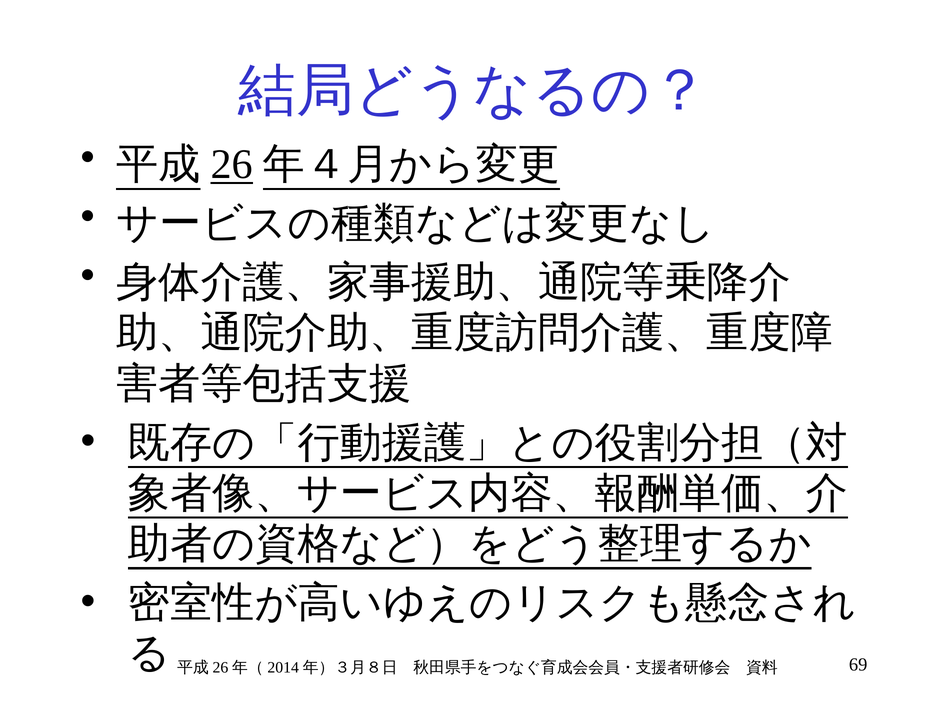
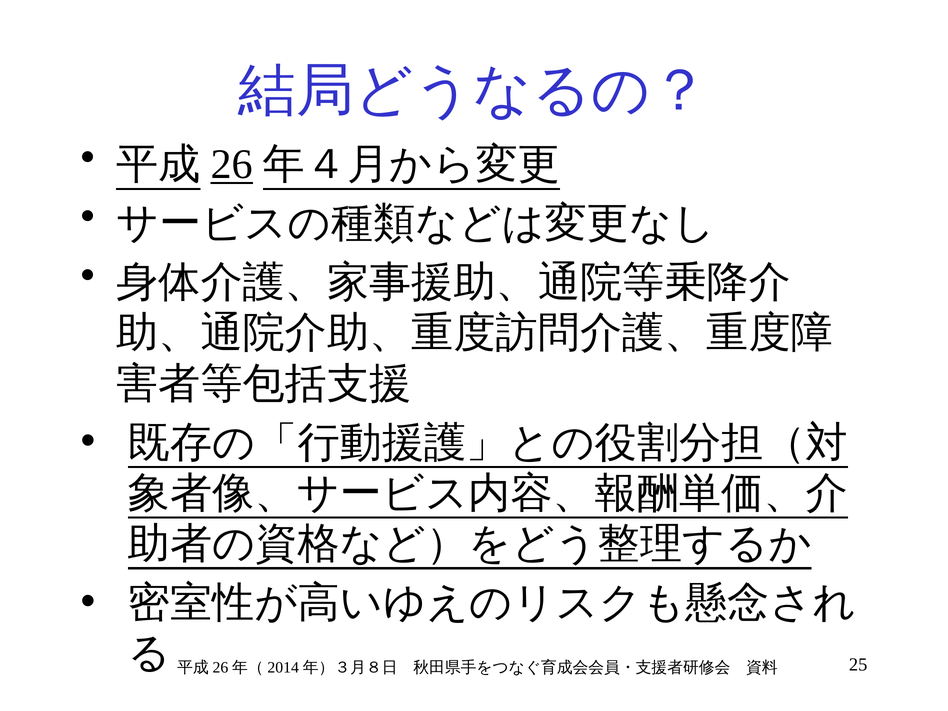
69: 69 -> 25
